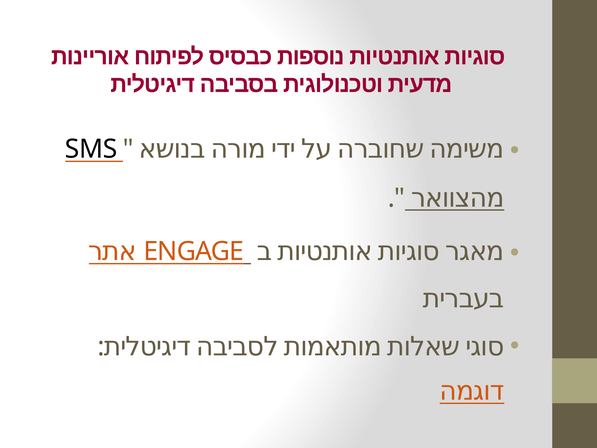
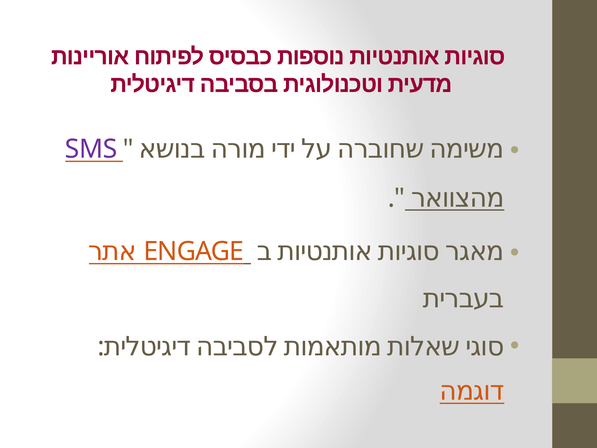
SMS colour: black -> purple
